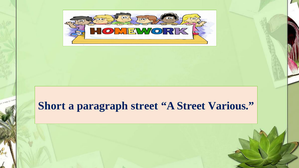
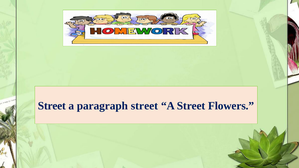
Short at (52, 106): Short -> Street
Various: Various -> Flowers
